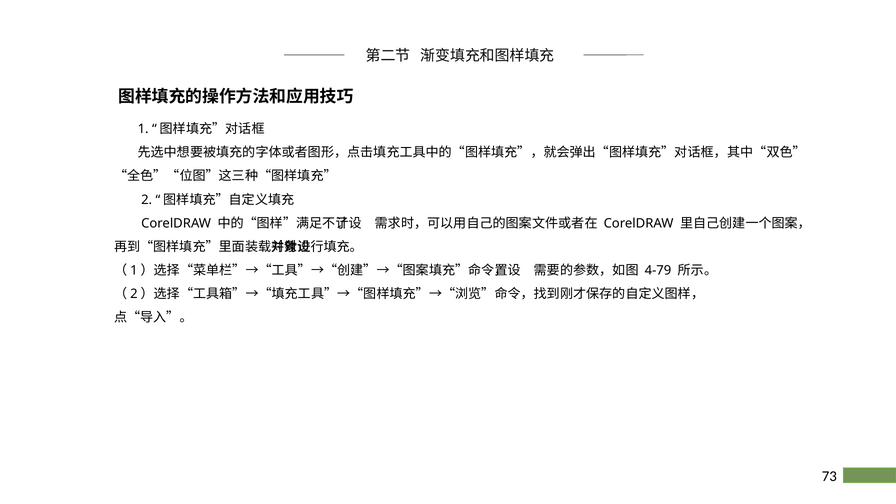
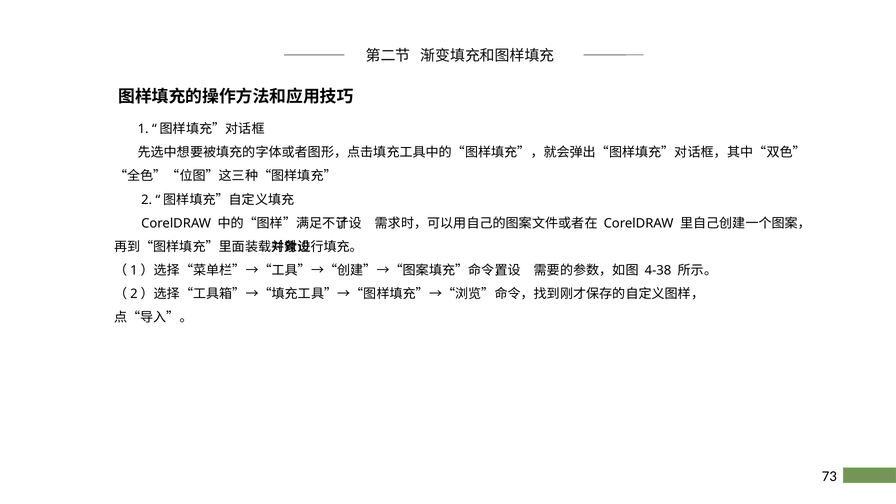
4-79: 4-79 -> 4-38
